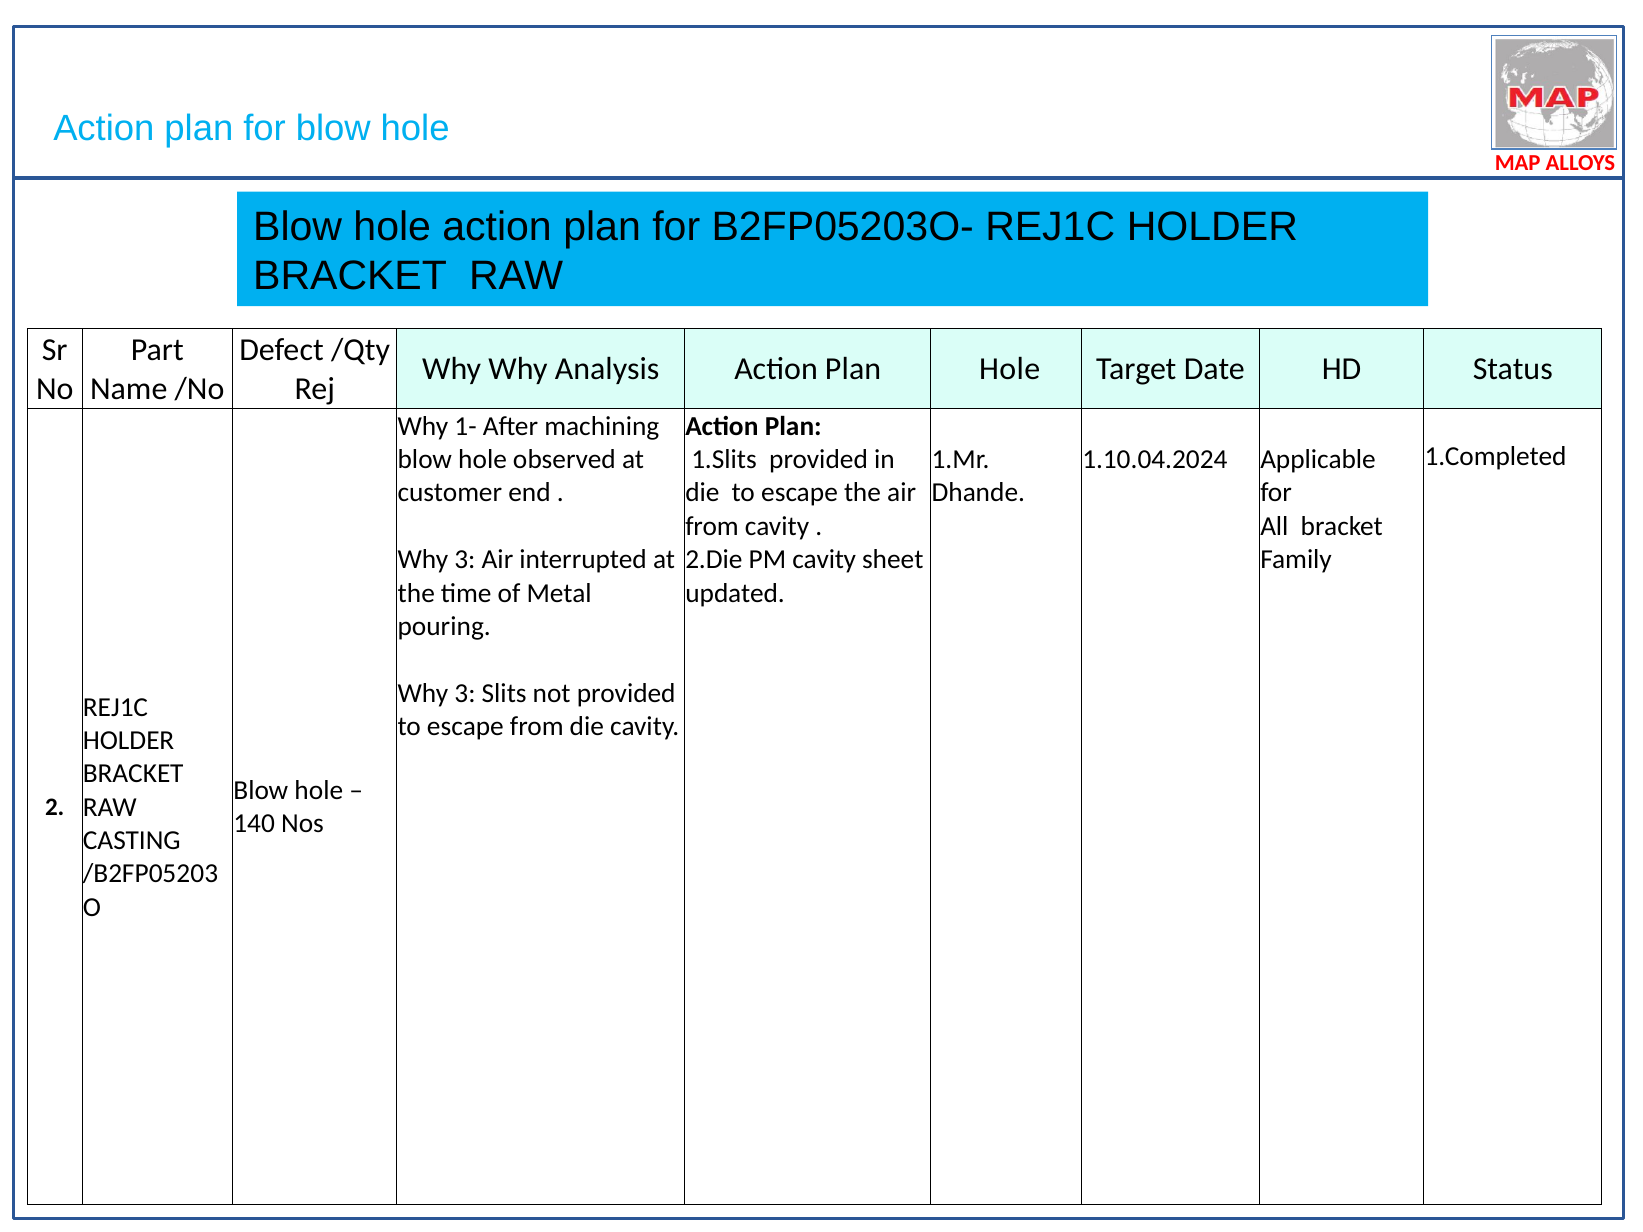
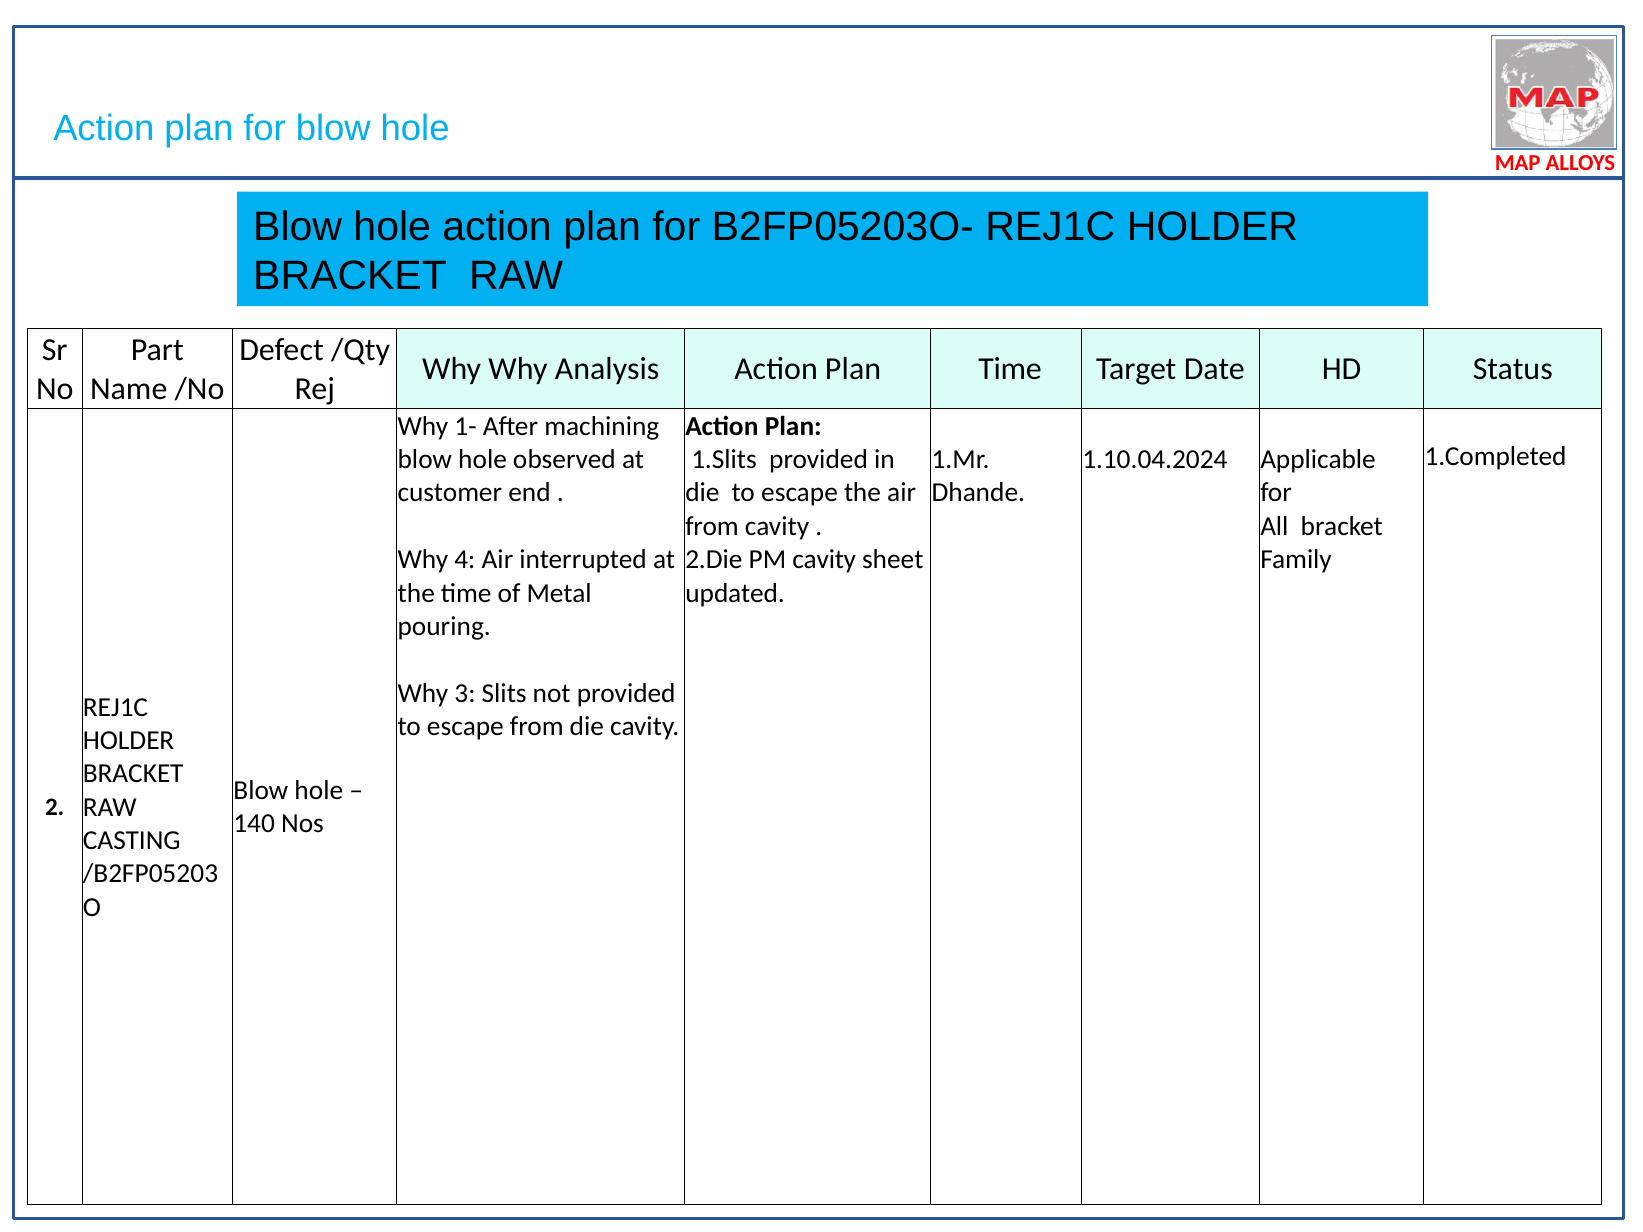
Plan Hole: Hole -> Time
3 at (465, 560): 3 -> 4
